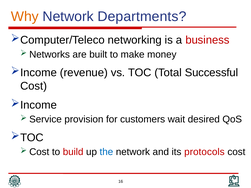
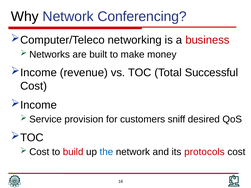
Why colour: orange -> black
Departments: Departments -> Conferencing
wait: wait -> sniff
